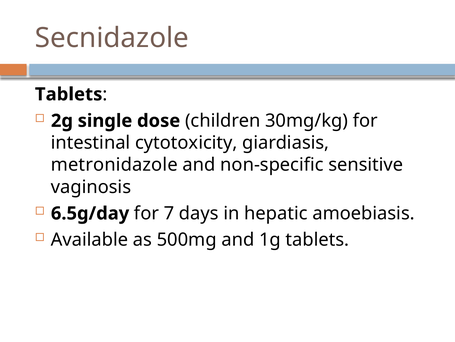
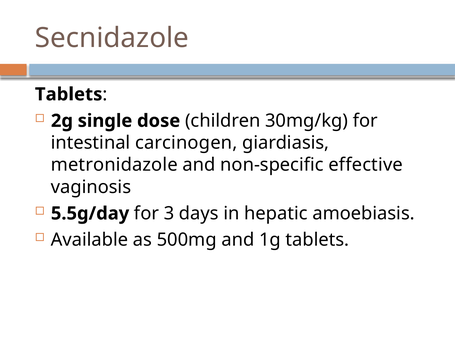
cytotoxicity: cytotoxicity -> carcinogen
sensitive: sensitive -> effective
6.5g/day: 6.5g/day -> 5.5g/day
7: 7 -> 3
